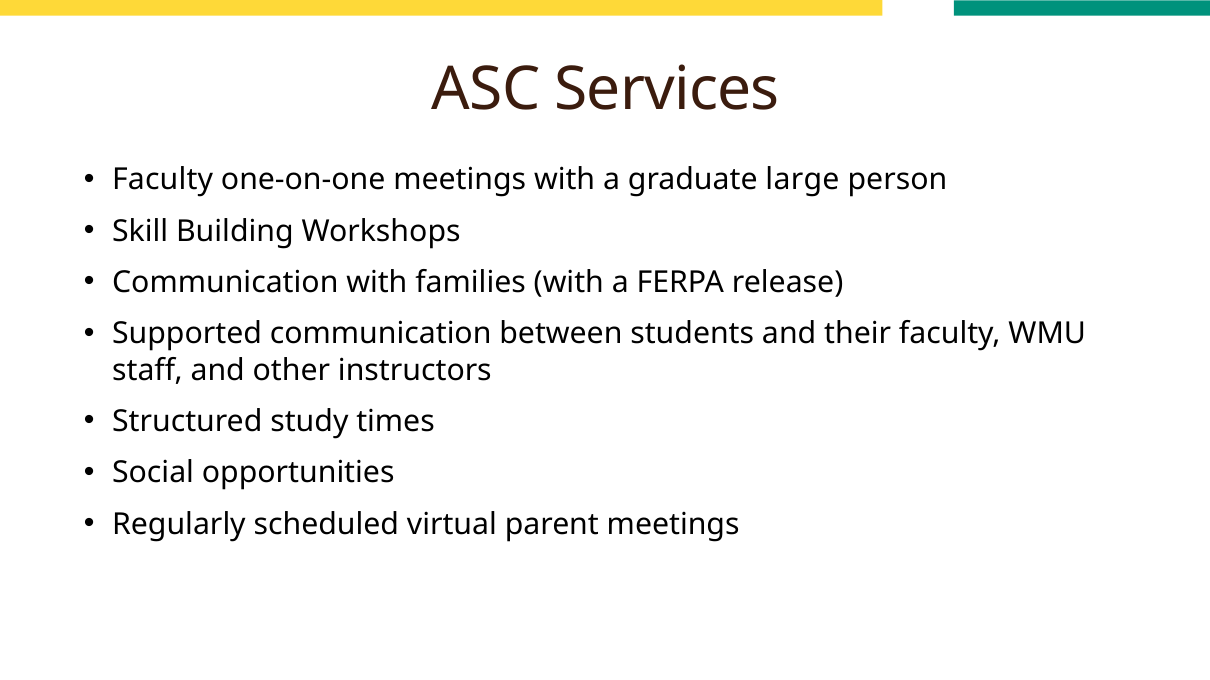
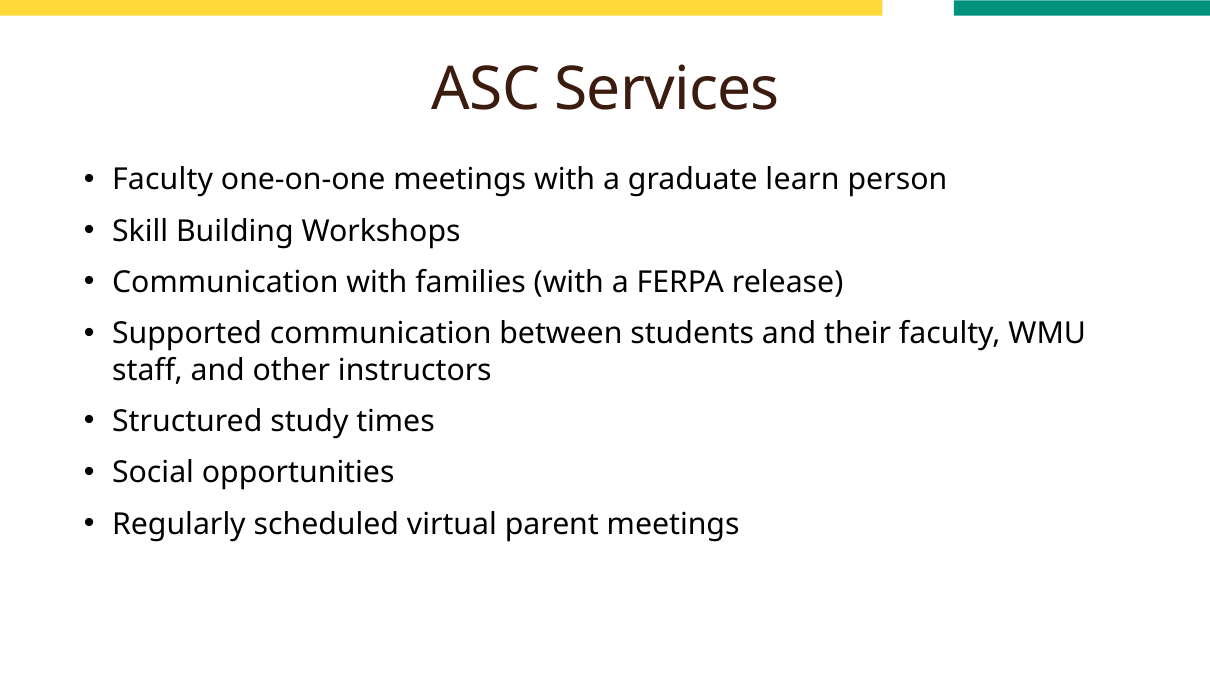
large: large -> learn
